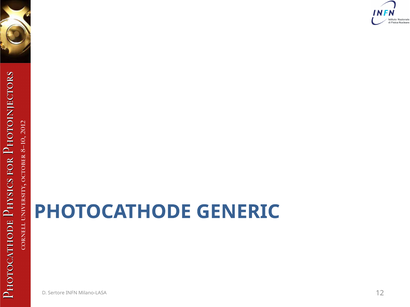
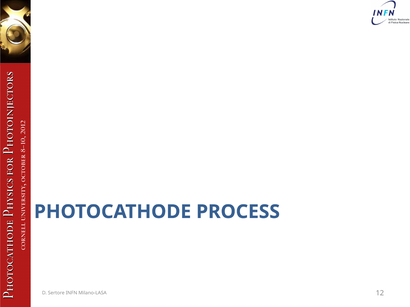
GENERIC: GENERIC -> PROCESS
